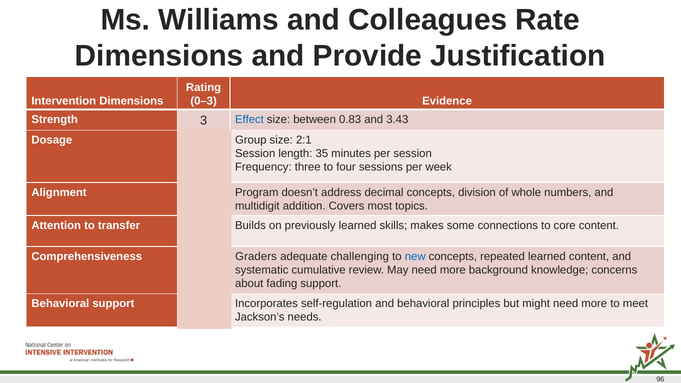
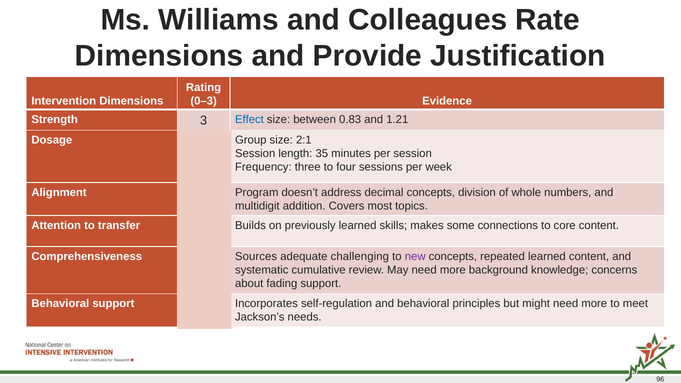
3.43: 3.43 -> 1.21
Graders: Graders -> Sources
new colour: blue -> purple
